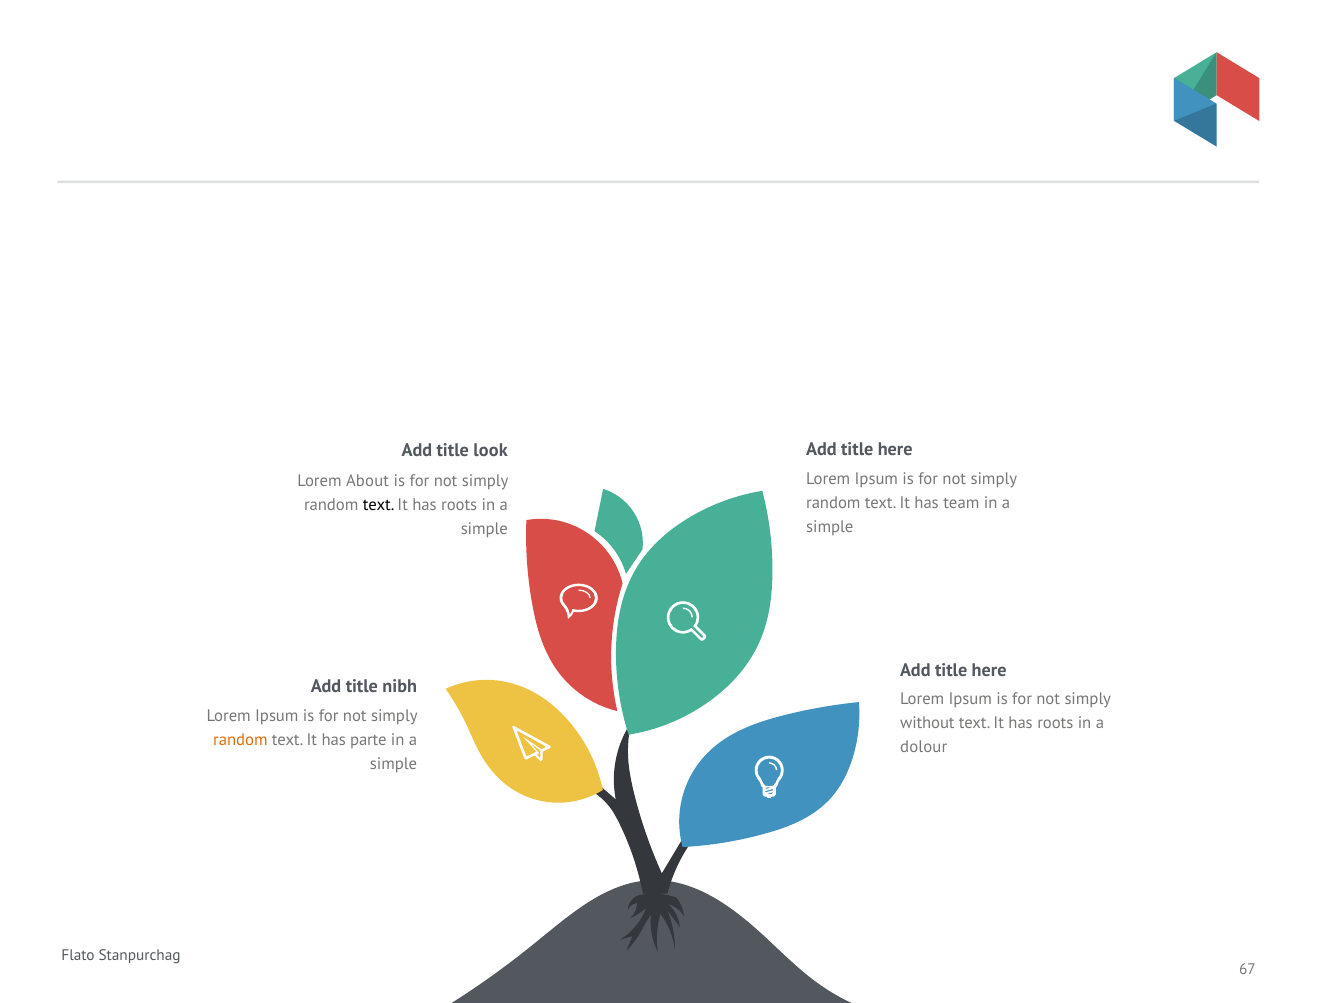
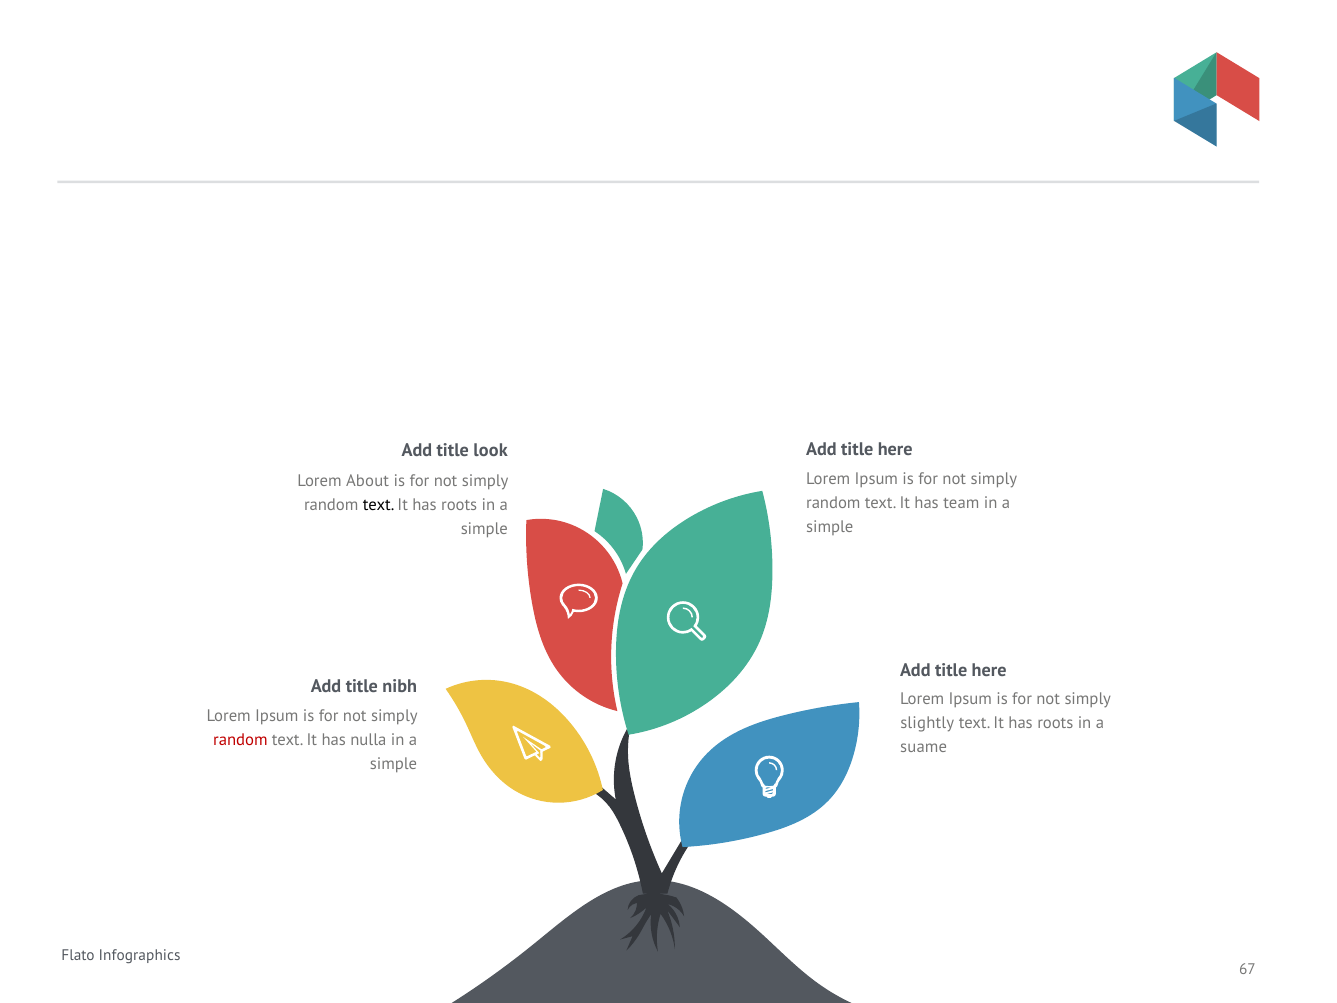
without: without -> slightly
random at (240, 740) colour: orange -> red
parte: parte -> nulla
dolour: dolour -> suame
Stanpurchag: Stanpurchag -> Infographics
